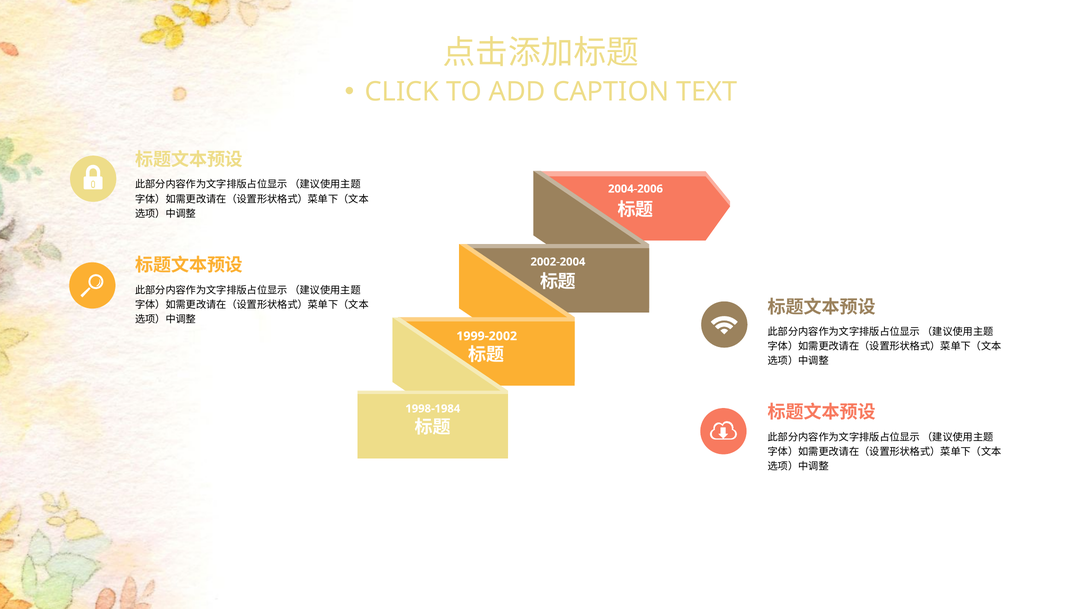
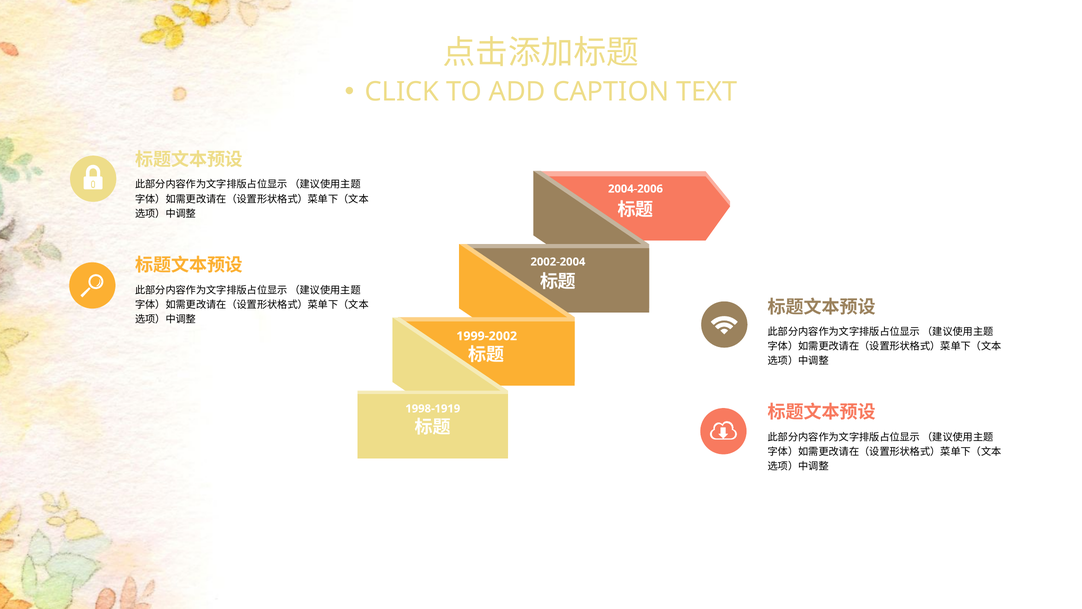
1998-1984: 1998-1984 -> 1998-1919
